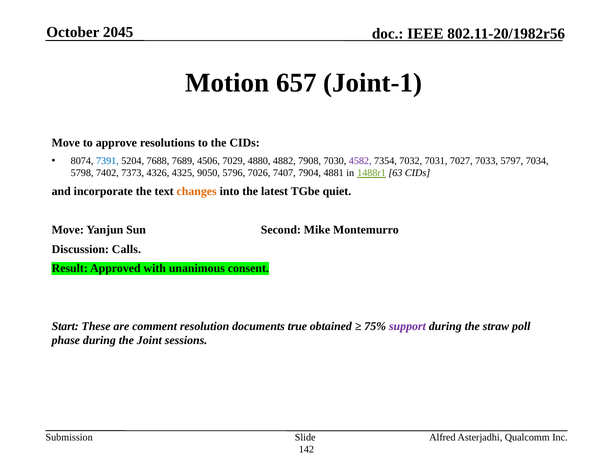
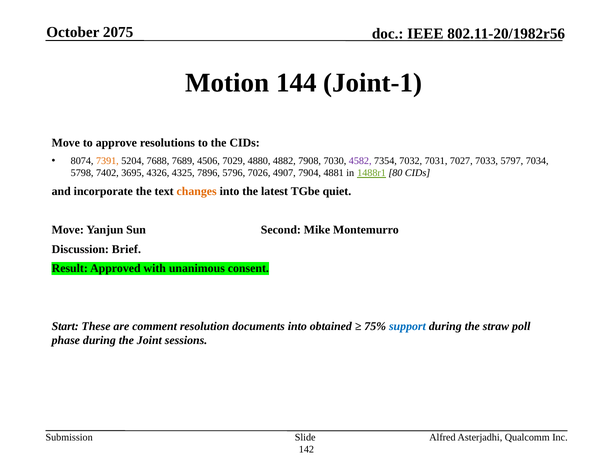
2045: 2045 -> 2075
657: 657 -> 144
7391 colour: blue -> orange
7373: 7373 -> 3695
9050: 9050 -> 7896
7407: 7407 -> 4907
63: 63 -> 80
Calls: Calls -> Brief
documents true: true -> into
support colour: purple -> blue
